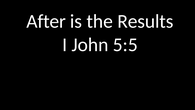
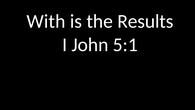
After: After -> With
5:5: 5:5 -> 5:1
